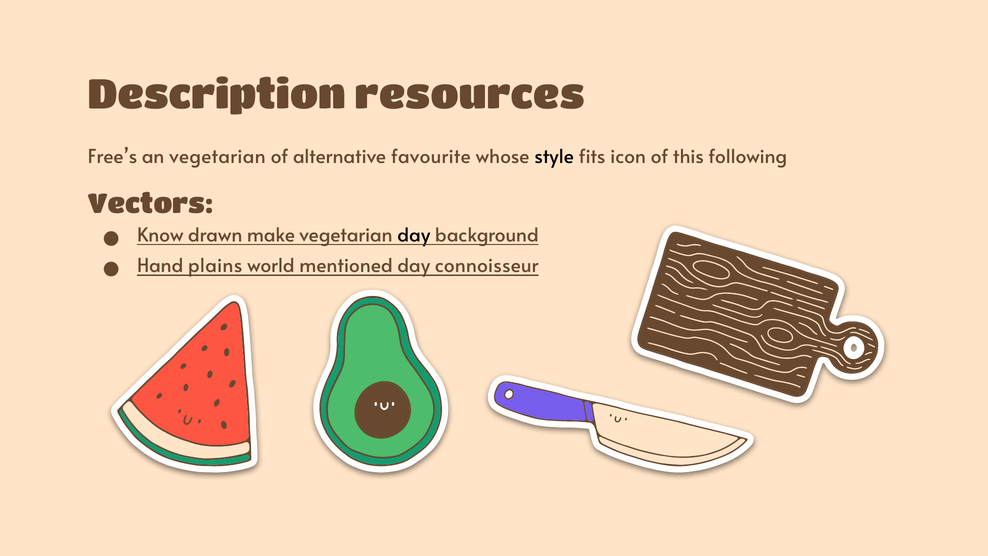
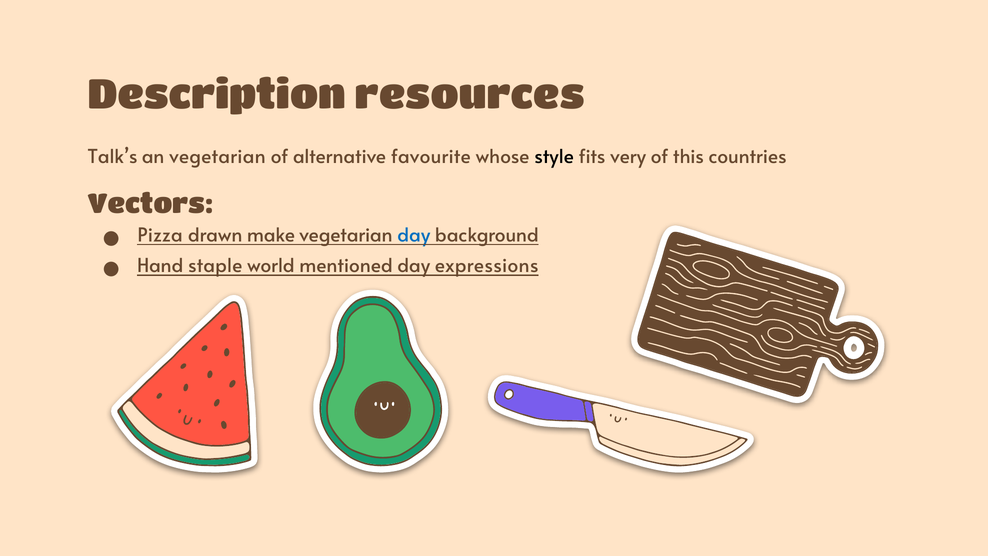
Free’s: Free’s -> Talk’s
icon: icon -> very
following: following -> countries
Know: Know -> Pizza
day at (414, 235) colour: black -> blue
plains: plains -> staple
connoisseur: connoisseur -> expressions
